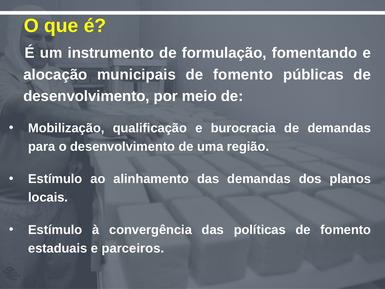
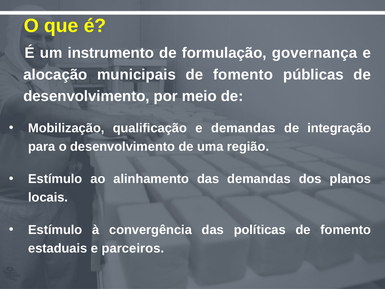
fomentando: fomentando -> governança
e burocracia: burocracia -> demandas
de demandas: demandas -> integração
